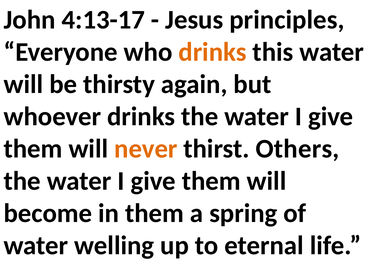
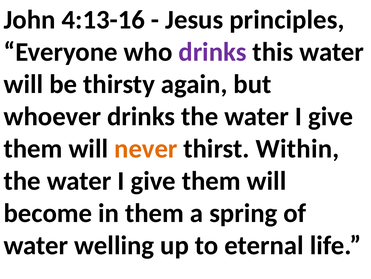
4:13-17: 4:13-17 -> 4:13-16
drinks at (212, 52) colour: orange -> purple
Others: Others -> Within
